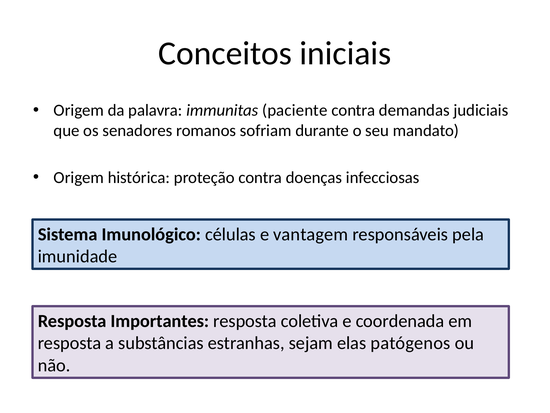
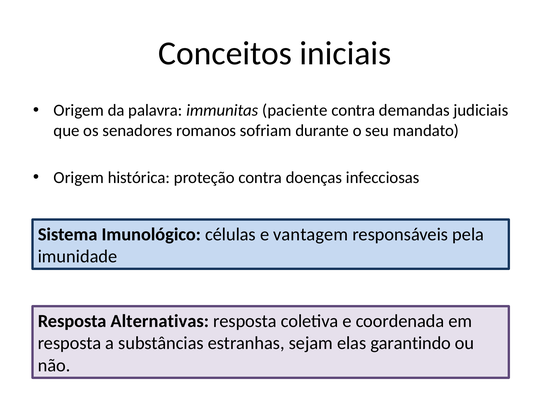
Importantes: Importantes -> Alternativas
patógenos: patógenos -> garantindo
